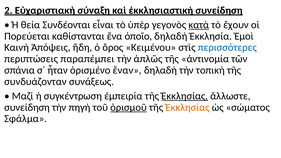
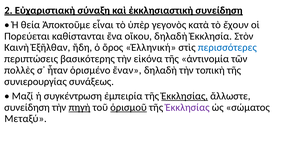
Συνδέονται: Συνδέονται -> Ἀποκτοῦμε
κατὰ underline: present -> none
ὁποῖο: ὁποῖο -> οἴκου
Ἐμοὶ: Ἐμοὶ -> Στὸν
Ἀπόψεις: Ἀπόψεις -> Ἐξῆλθαν
Κειμένου: Κειμένου -> Ἑλληνική
παραπέμπει: παραπέμπει -> βασικότερης
ἁπλῶς: ἁπλῶς -> εἰκόνα
σπάνια: σπάνια -> πολλὲς
συνδυάζονταν: συνδυάζονταν -> συνιερουργίας
πηγὴ underline: none -> present
Ἐκκλησίας at (188, 107) colour: orange -> purple
Σφάλμα: Σφάλμα -> Μεταξύ
